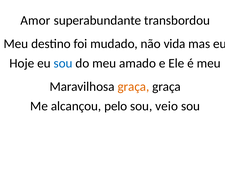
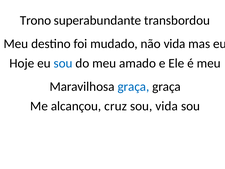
Amor: Amor -> Trono
graça at (133, 86) colour: orange -> blue
pelo: pelo -> cruz
sou veio: veio -> vida
